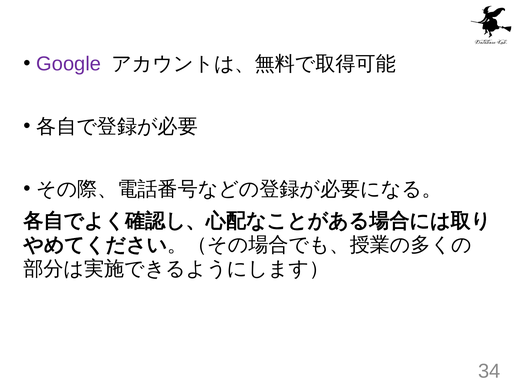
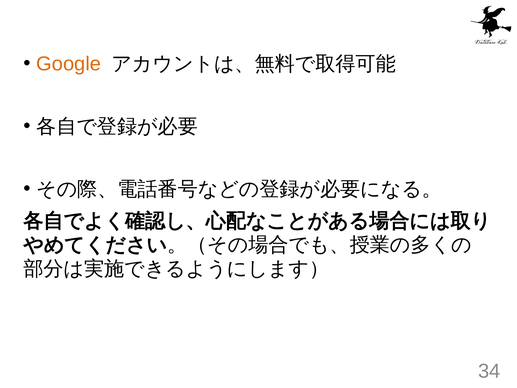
Google colour: purple -> orange
